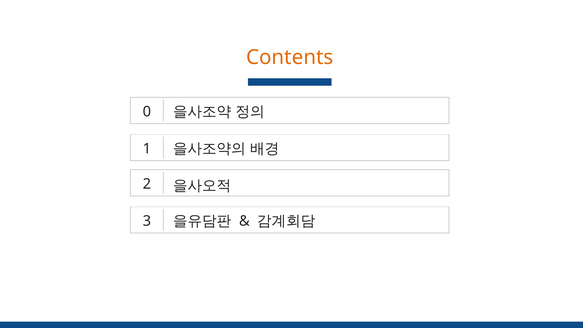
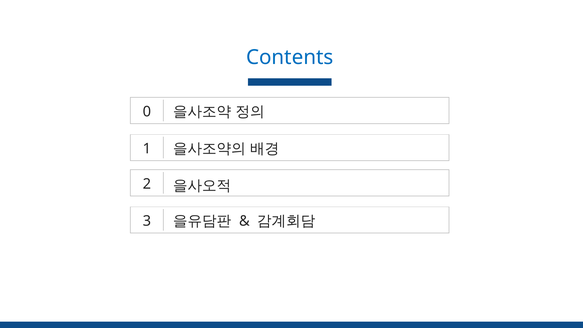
Contents colour: orange -> blue
